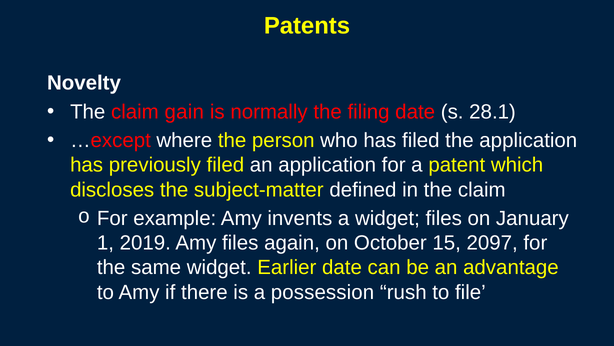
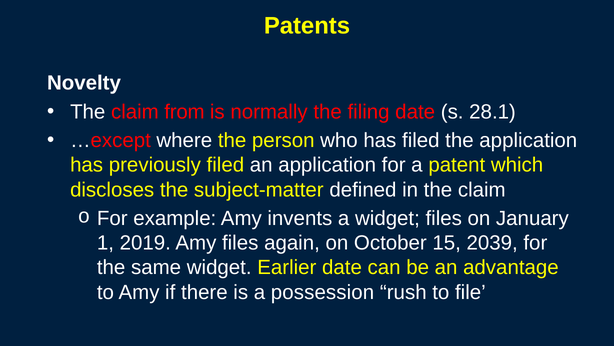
gain: gain -> from
2097: 2097 -> 2039
